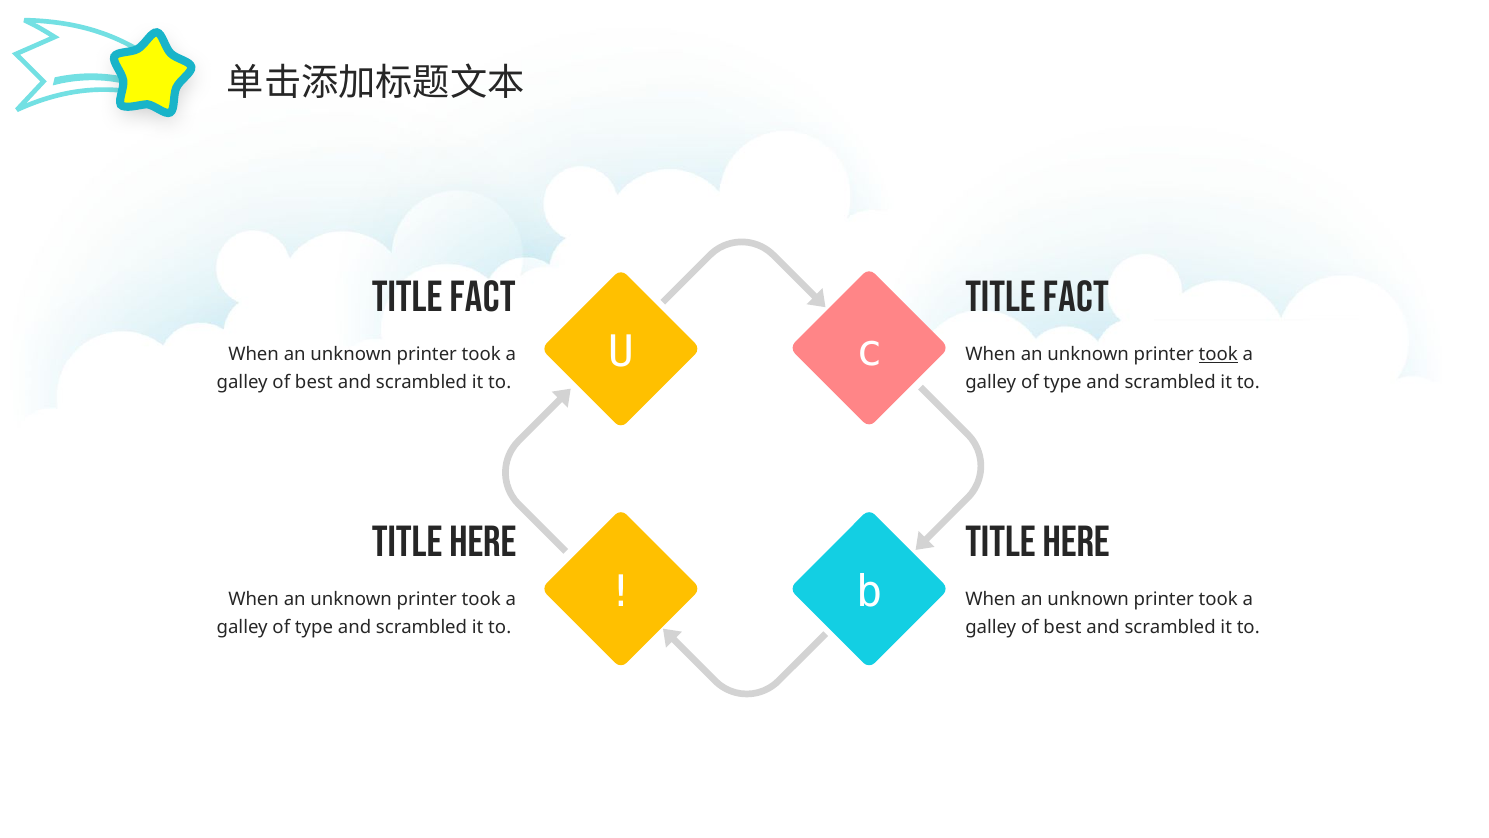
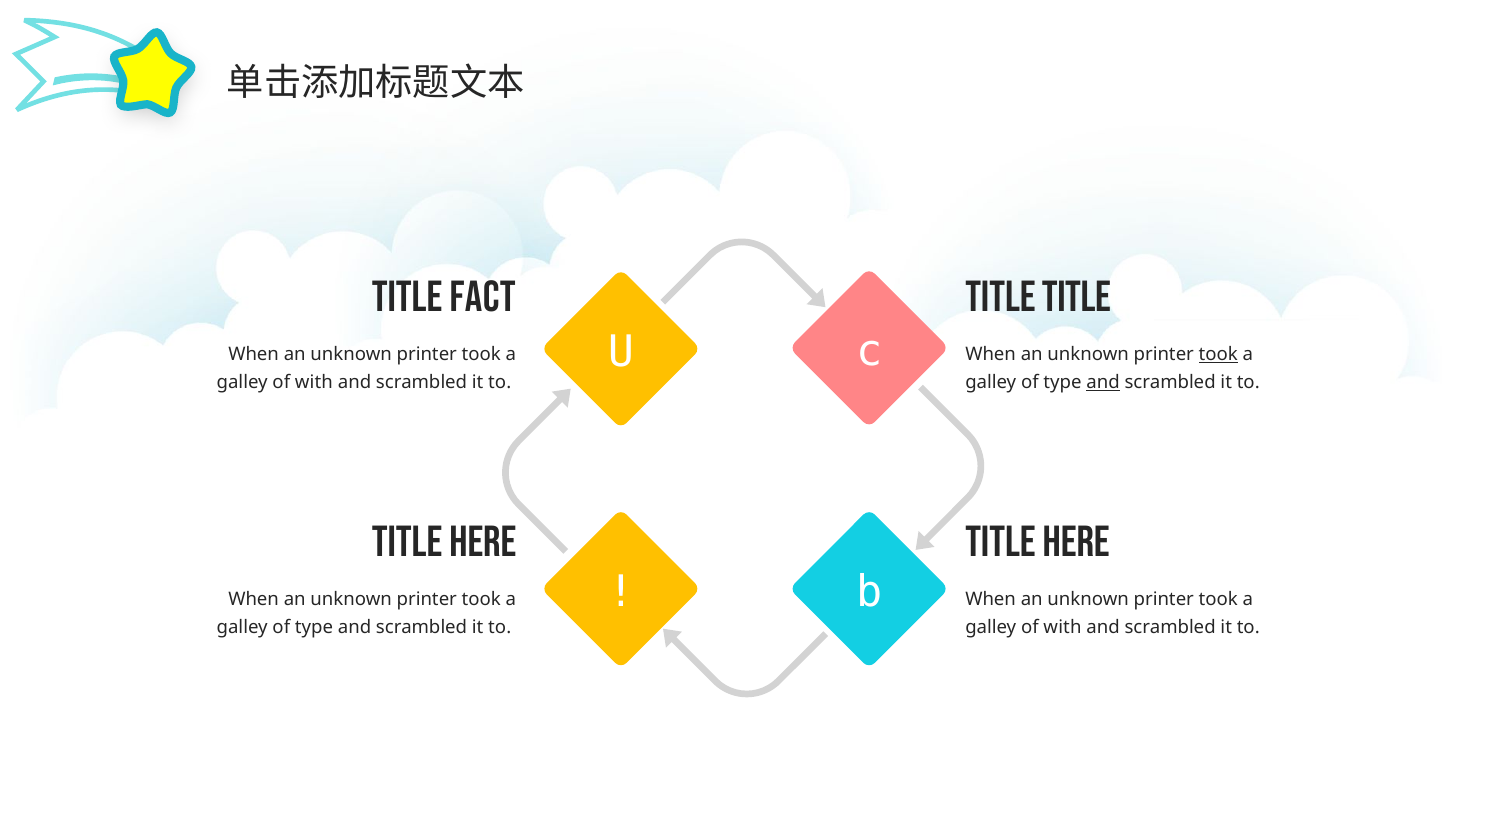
Fact at (1076, 297): Fact -> Title
best at (314, 382): best -> with
and at (1103, 382) underline: none -> present
best at (1063, 627): best -> with
